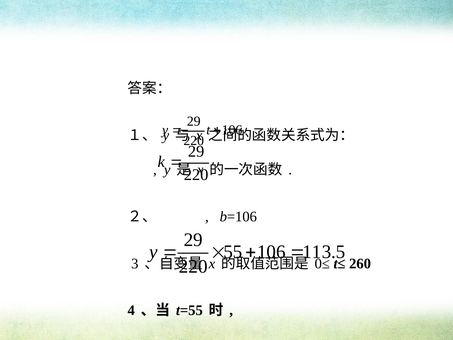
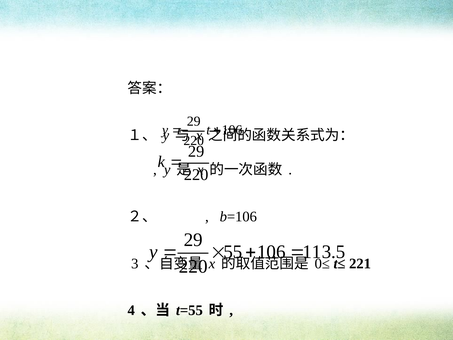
260: 260 -> 221
